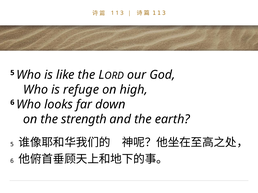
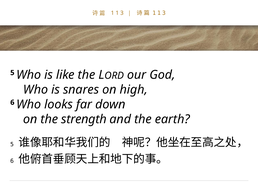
refuge: refuge -> snares
